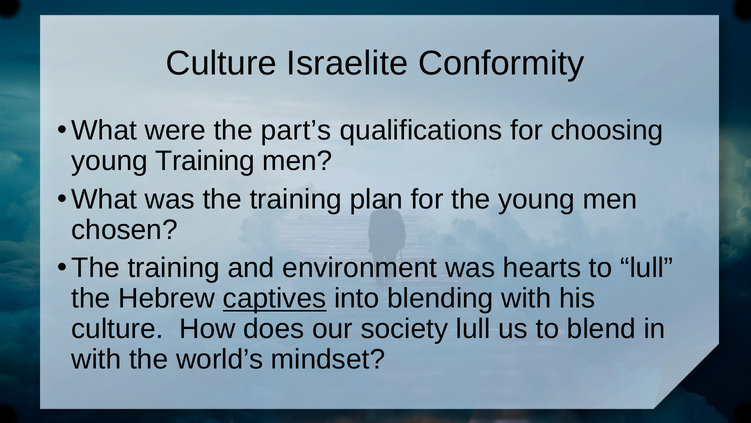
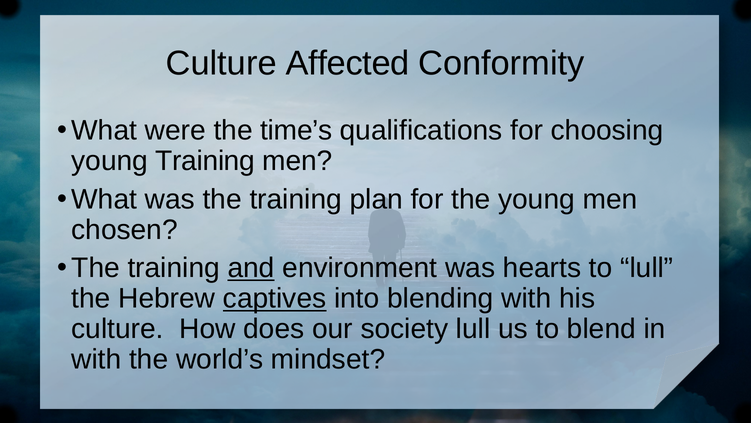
Israelite: Israelite -> Affected
part’s: part’s -> time’s
and underline: none -> present
